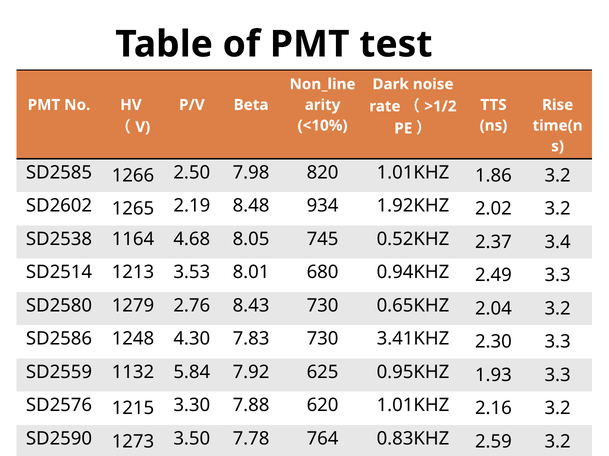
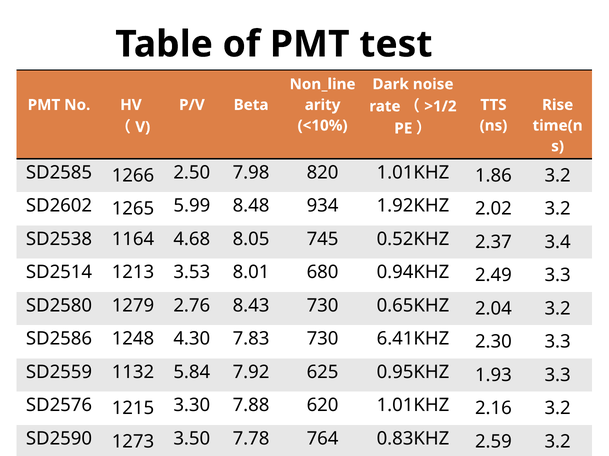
2.19: 2.19 -> 5.99
3.41KHZ: 3.41KHZ -> 6.41KHZ
